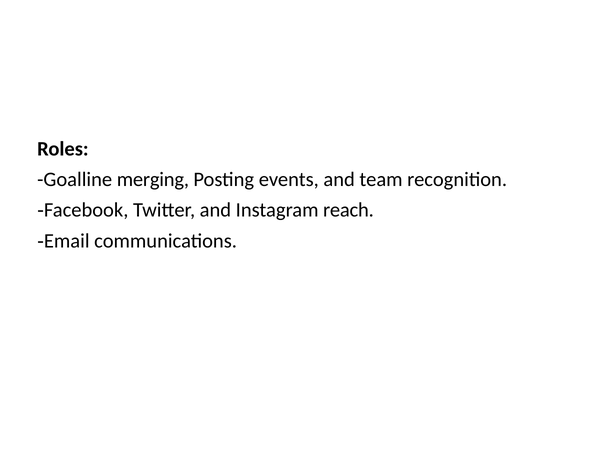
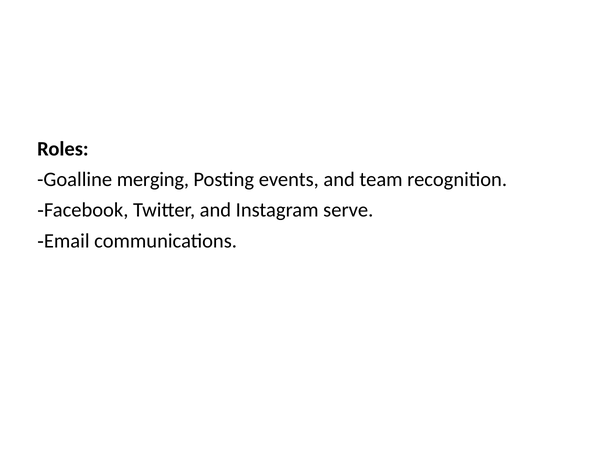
reach: reach -> serve
